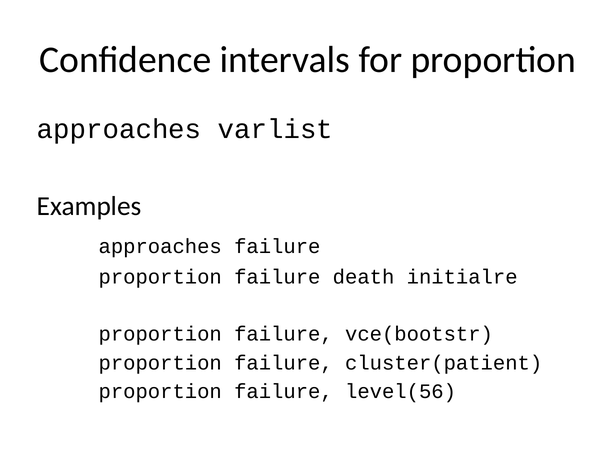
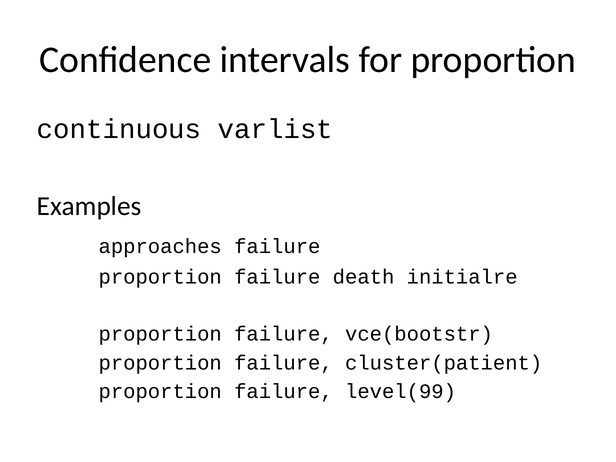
approaches at (119, 129): approaches -> continuous
level(56: level(56 -> level(99
